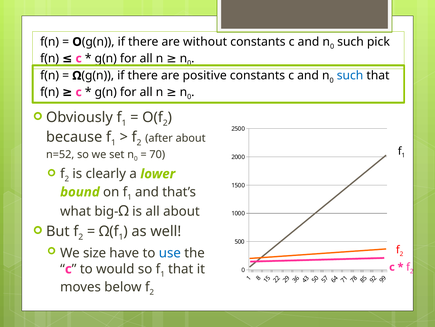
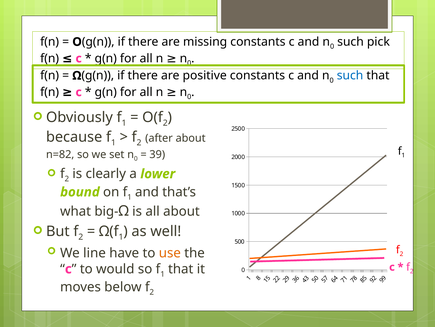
without: without -> missing
n=52: n=52 -> n=82
70: 70 -> 39
size: size -> line
use colour: blue -> orange
